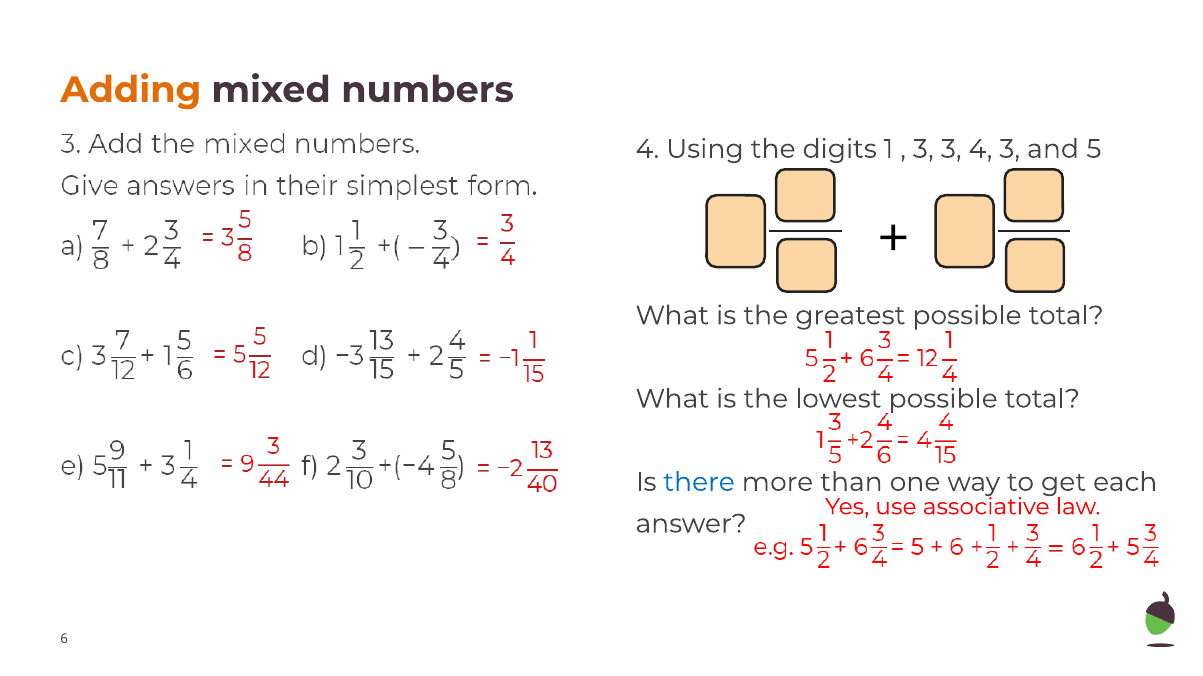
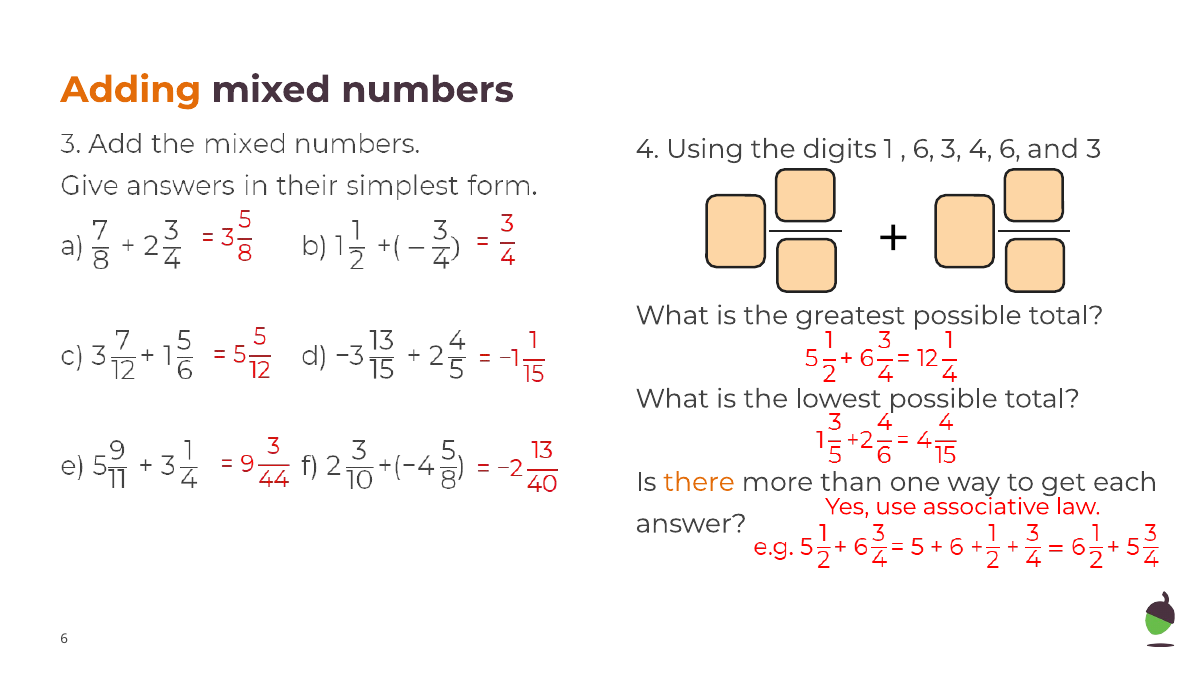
3 at (923, 149): 3 -> 6
4 3: 3 -> 6
and 5: 5 -> 3
there colour: blue -> orange
